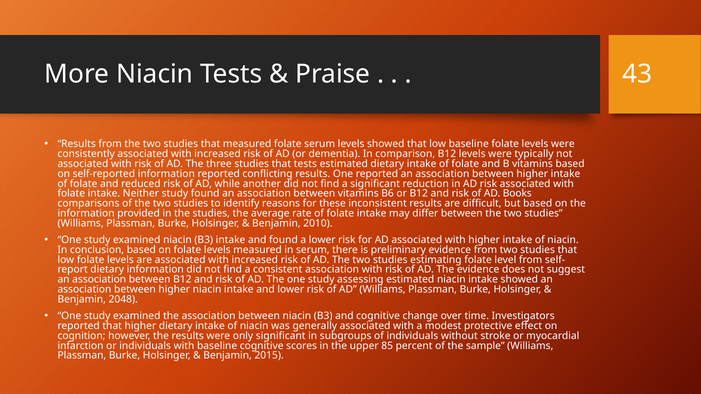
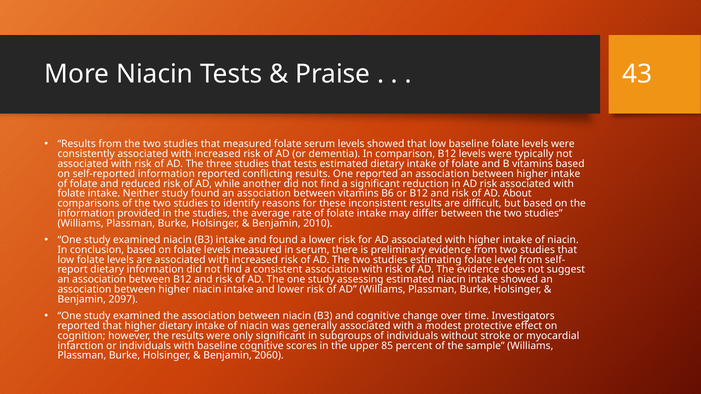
Books: Books -> About
2048: 2048 -> 2097
2015: 2015 -> 2060
